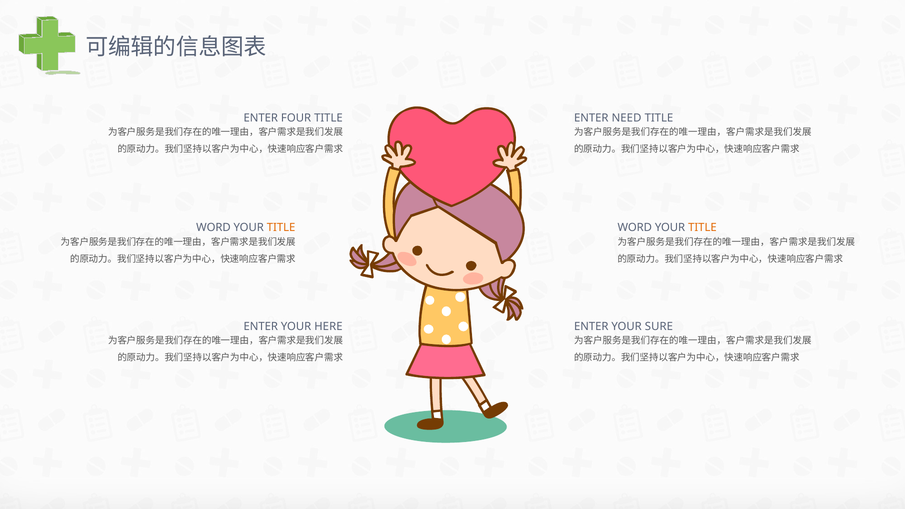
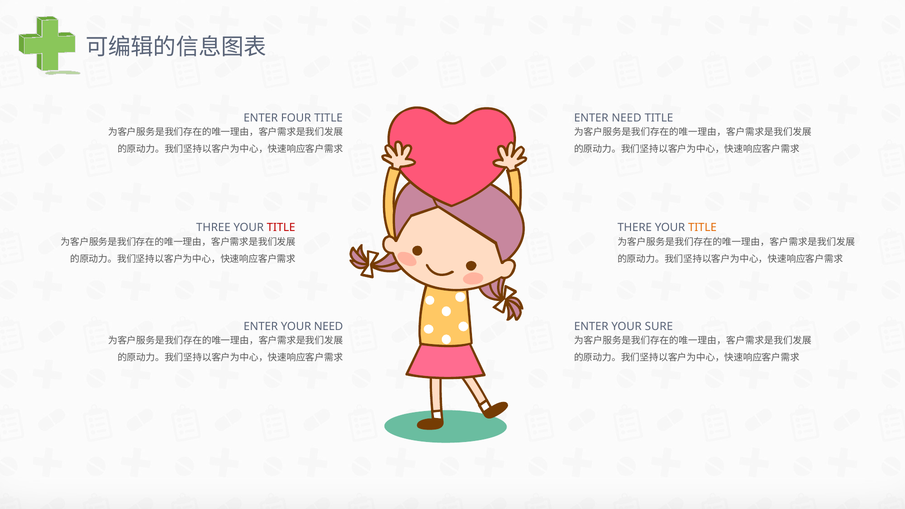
WORD at (213, 228): WORD -> THREE
TITLE at (281, 228) colour: orange -> red
WORD at (635, 228): WORD -> THERE
YOUR HERE: HERE -> NEED
